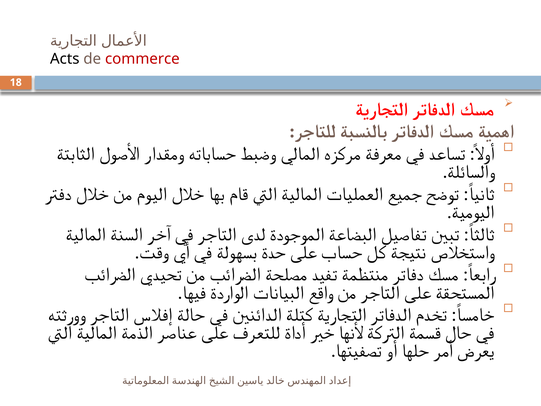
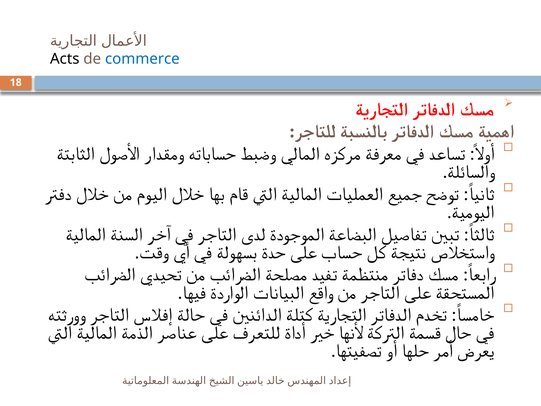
commerce colour: red -> blue
